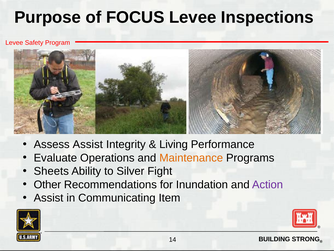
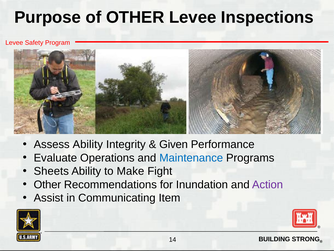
of FOCUS: FOCUS -> OTHER
Assess Assist: Assist -> Ability
Living: Living -> Given
Maintenance colour: orange -> blue
Silver: Silver -> Make
